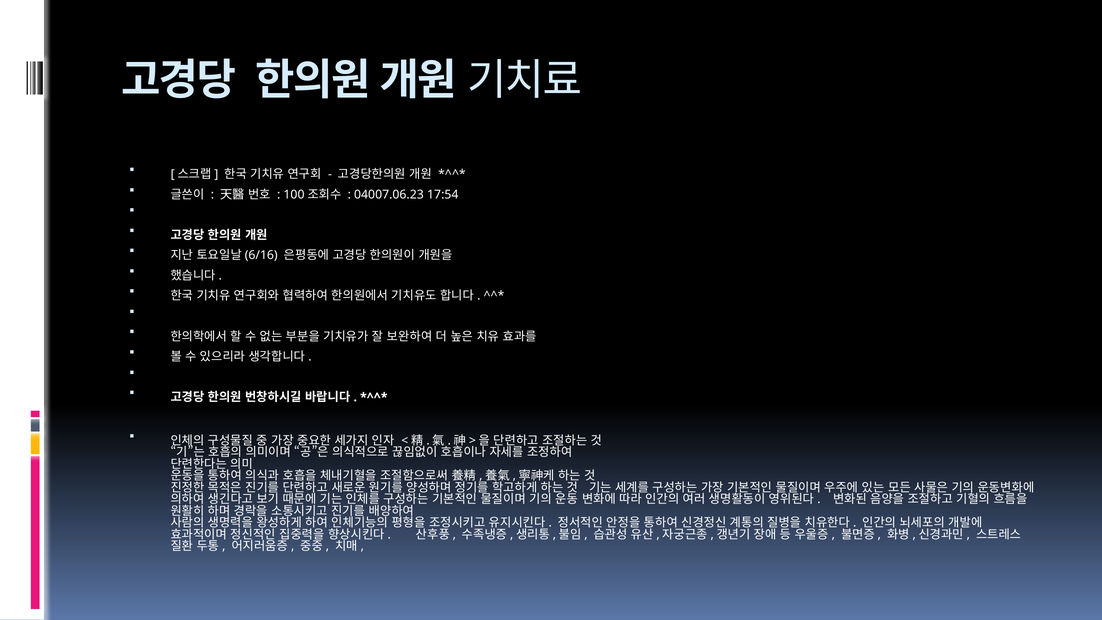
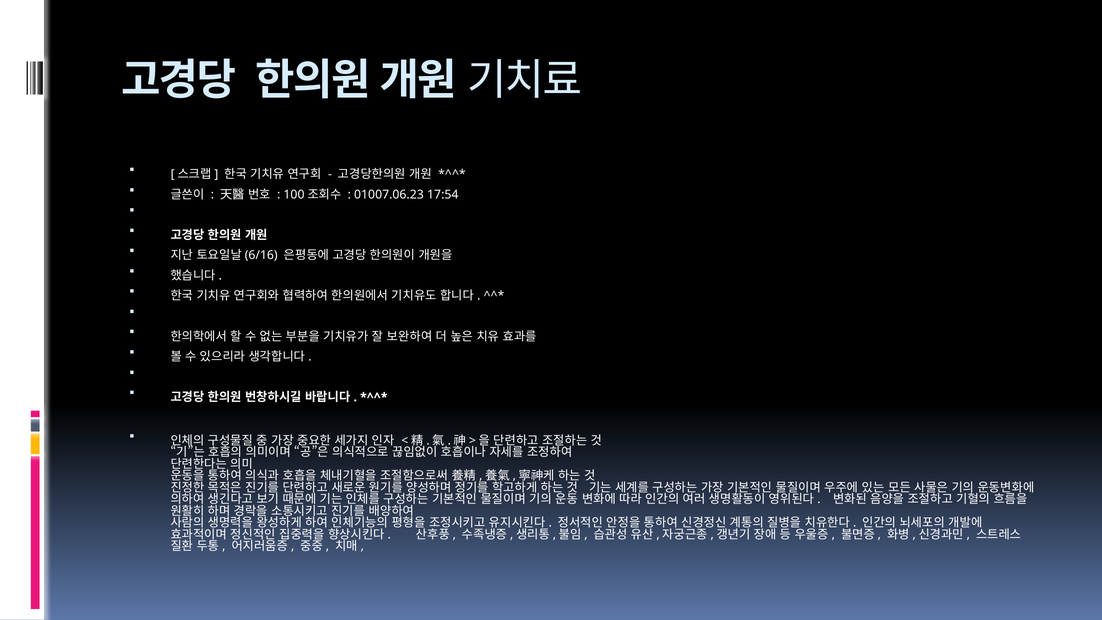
04007.06.23: 04007.06.23 -> 01007.06.23
